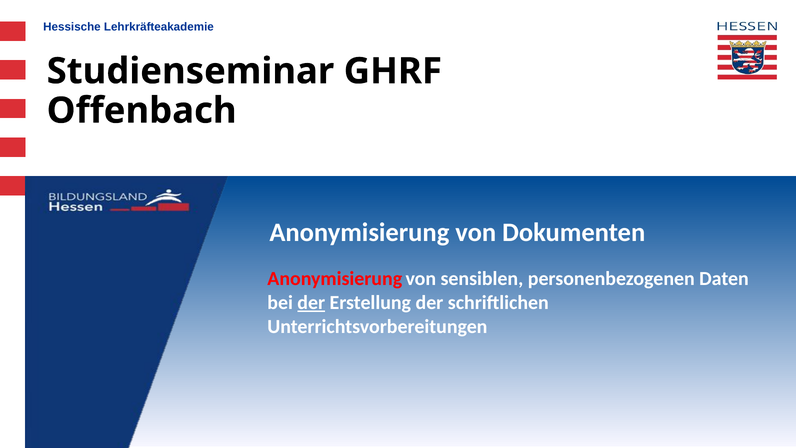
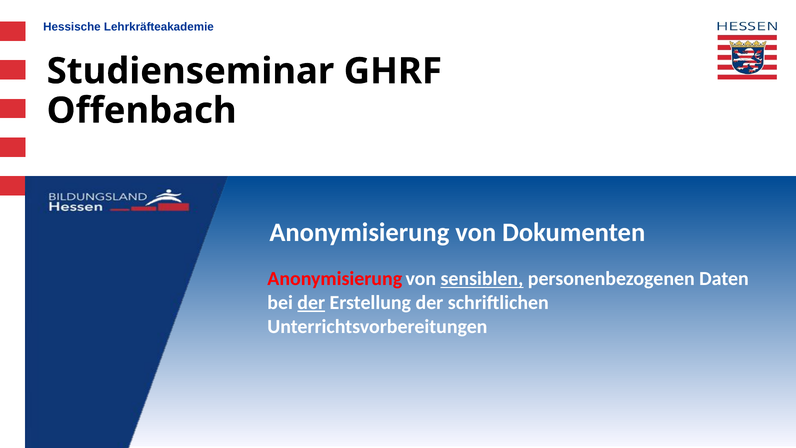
sensiblen underline: none -> present
